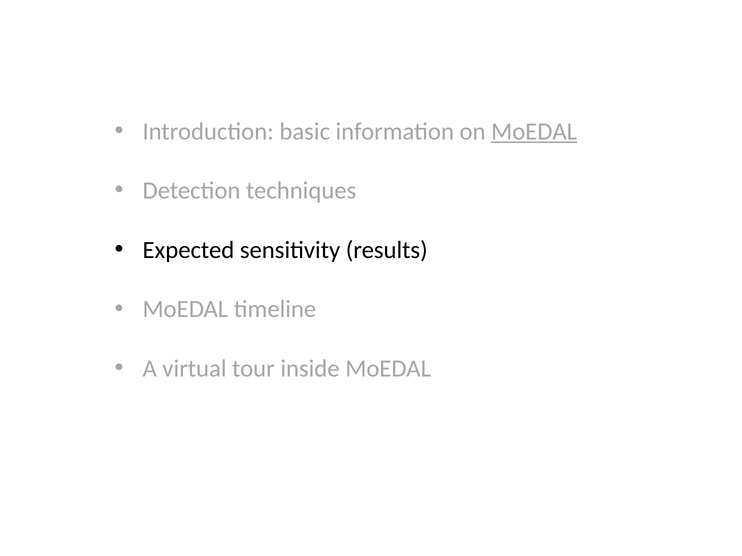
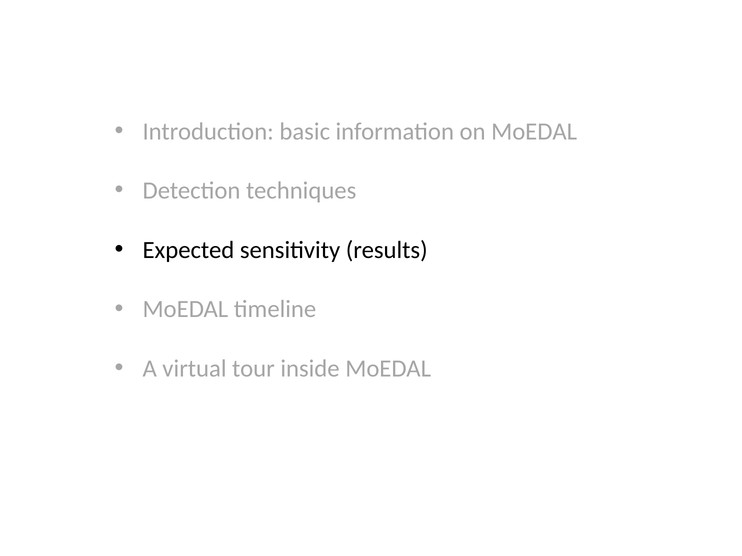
MoEDAL at (534, 131) underline: present -> none
